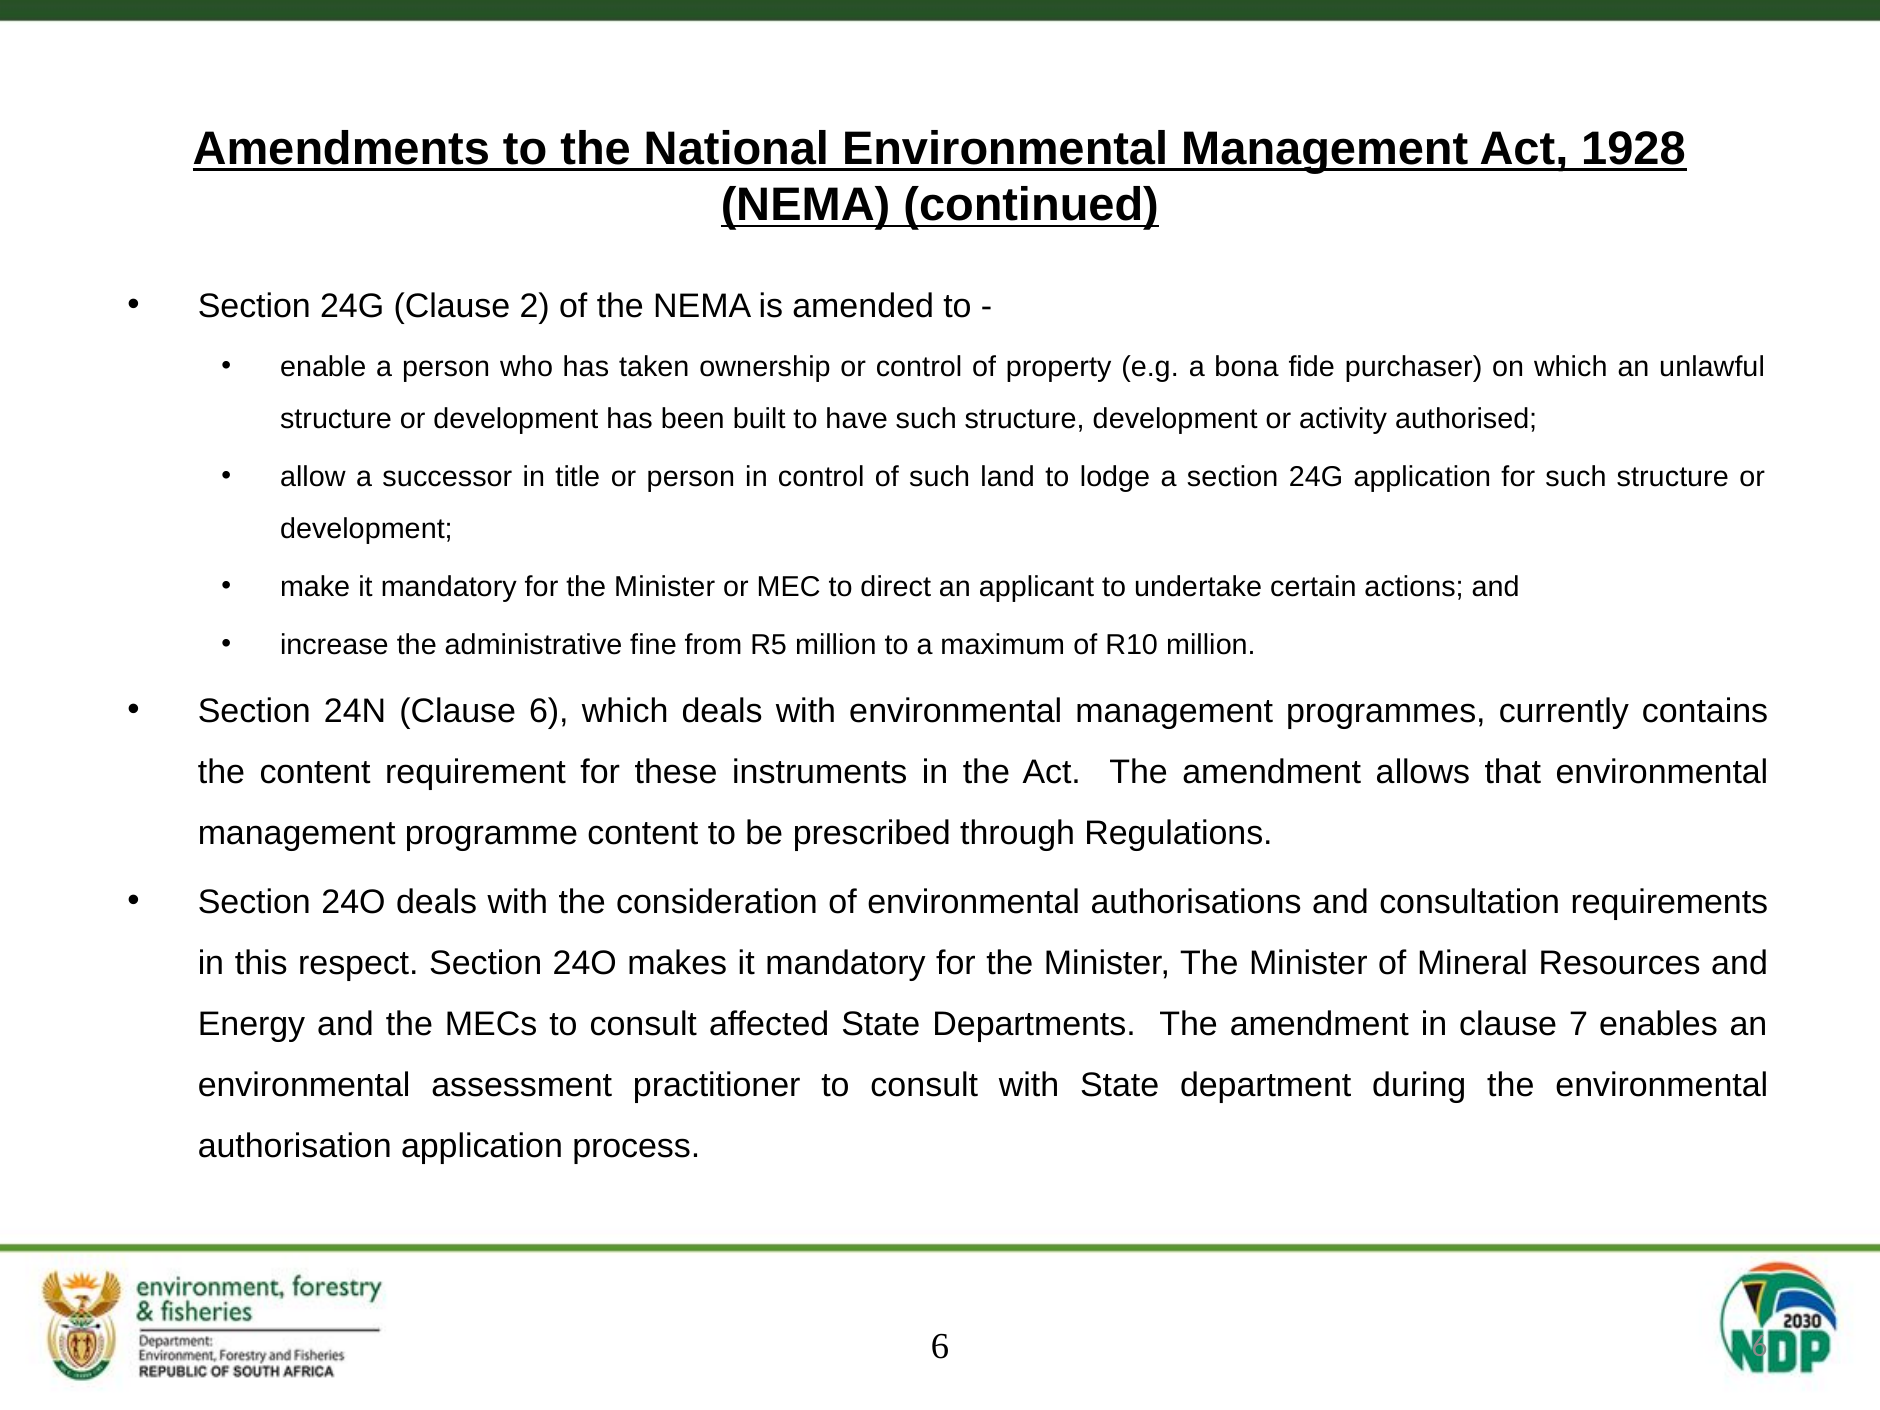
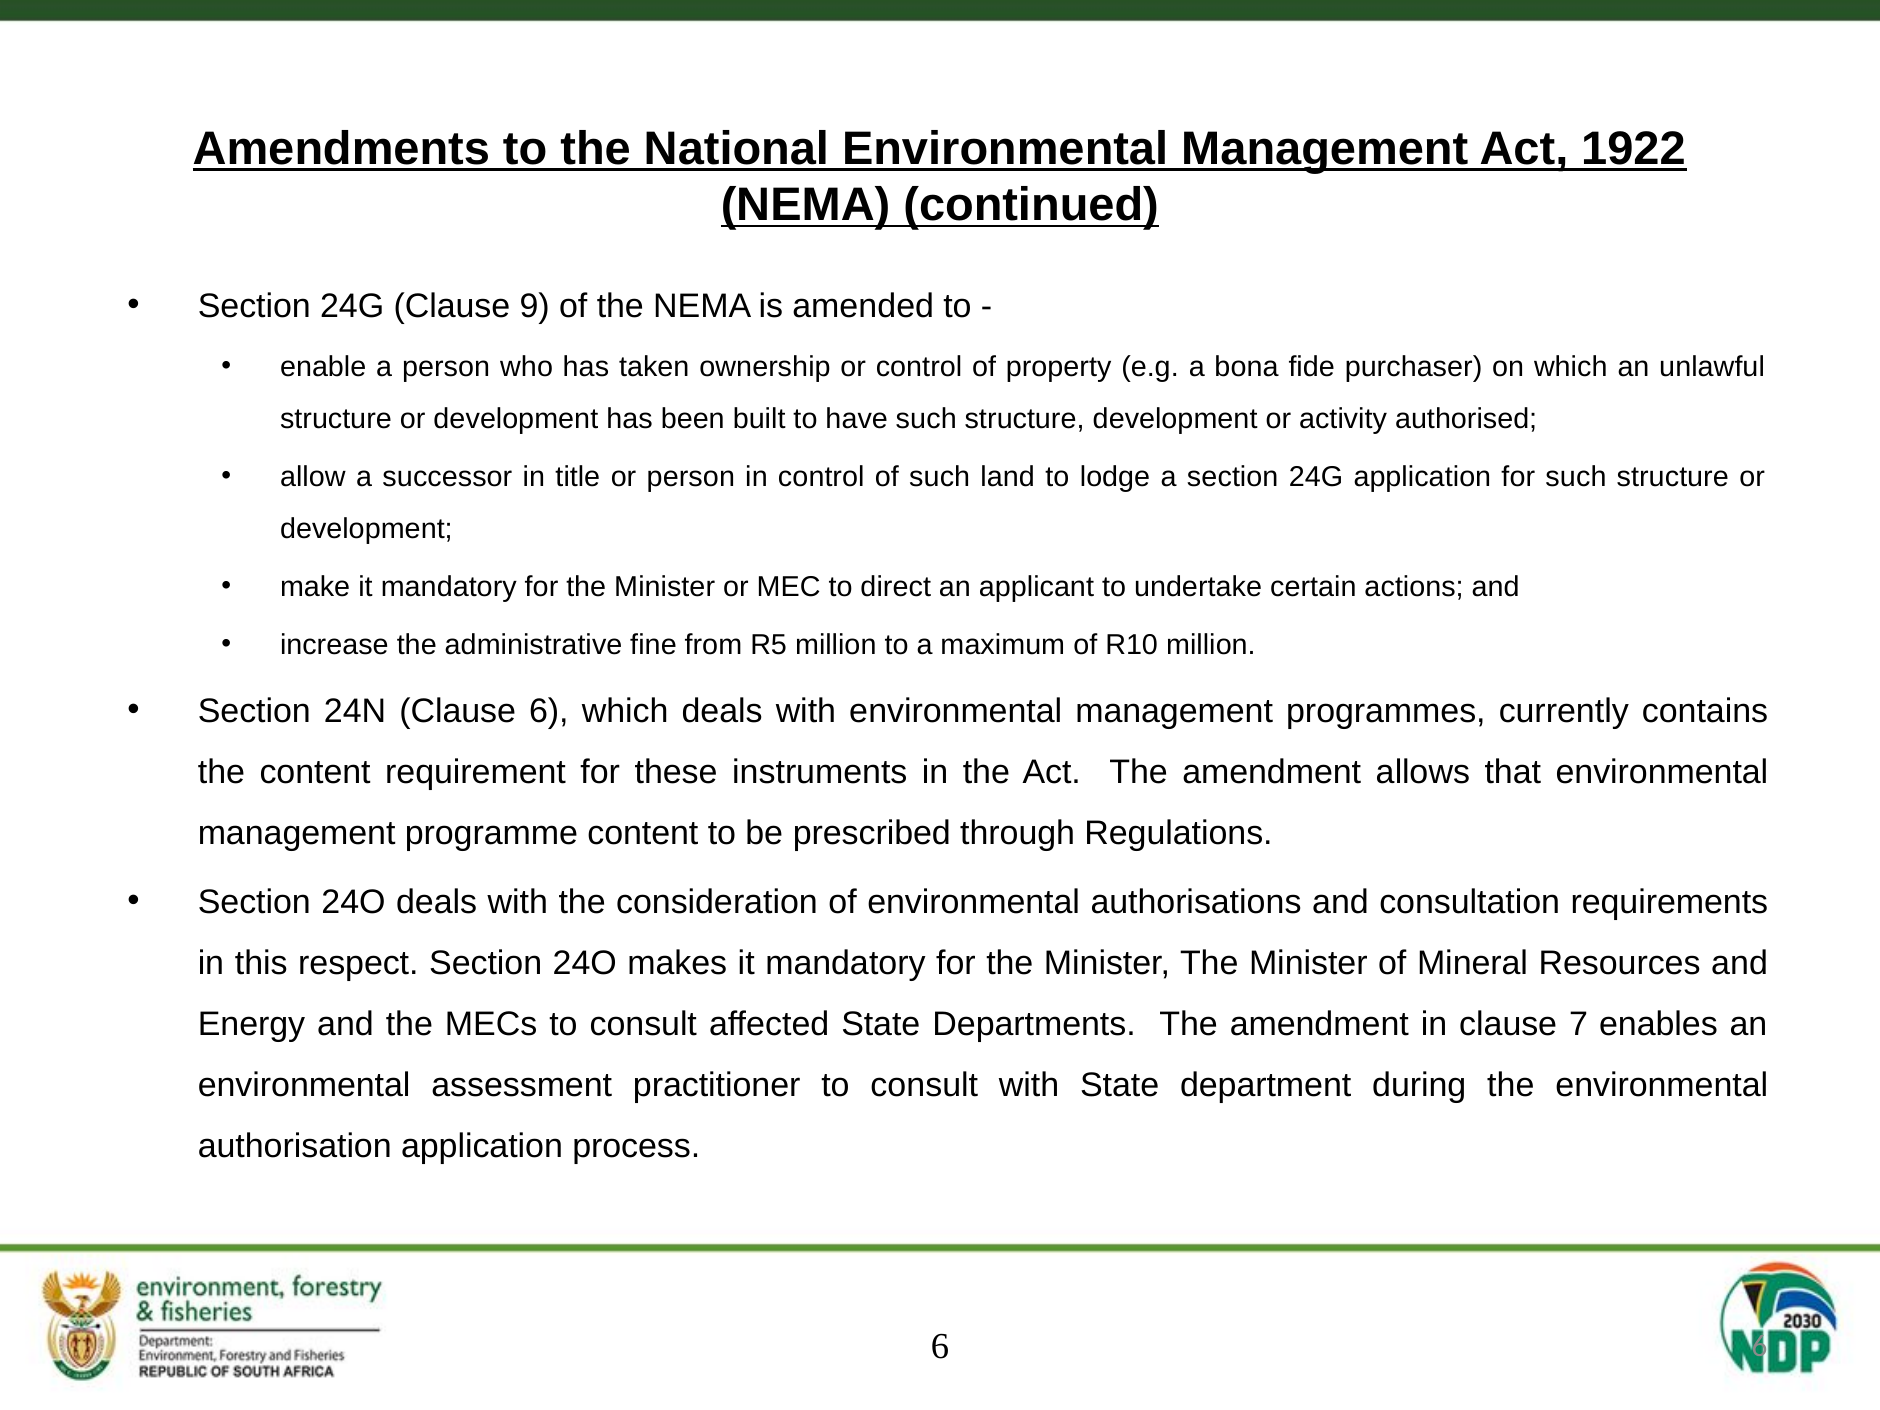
1928: 1928 -> 1922
2: 2 -> 9
